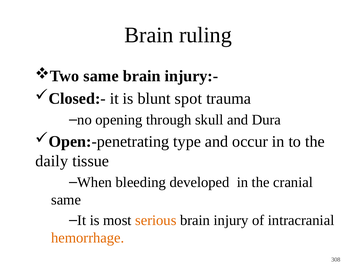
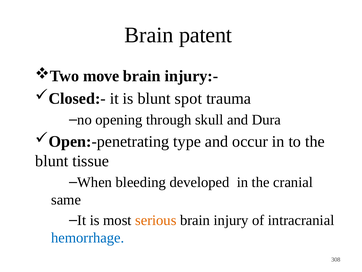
ruling: ruling -> patent
Two same: same -> move
daily at (52, 161): daily -> blunt
hemorrhage colour: orange -> blue
